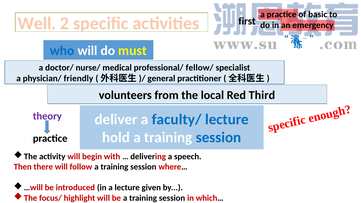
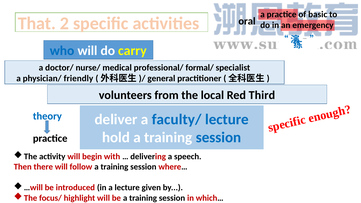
Well: Well -> That
first: first -> oral
must: must -> carry
fellow/: fellow/ -> formal/
theory colour: purple -> blue
